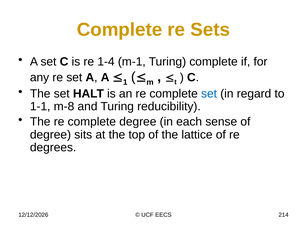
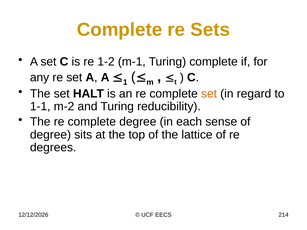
1-4: 1-4 -> 1-2
set at (209, 94) colour: blue -> orange
m-8: m-8 -> m-2
